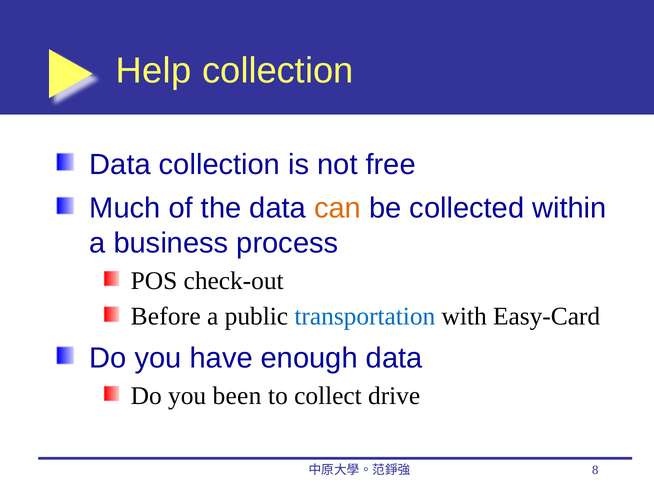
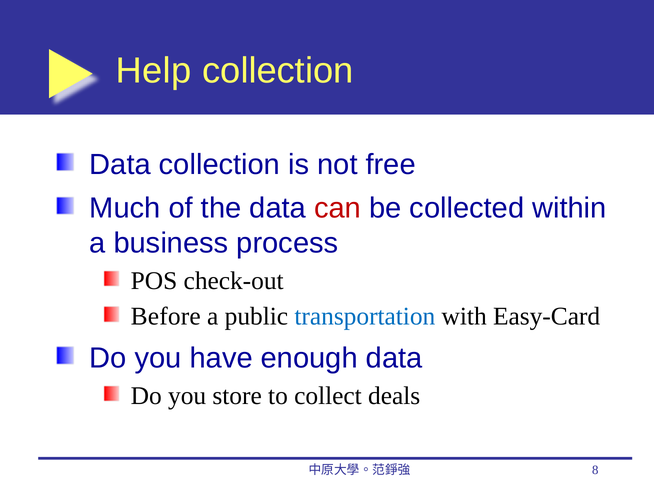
can colour: orange -> red
been: been -> store
drive: drive -> deals
